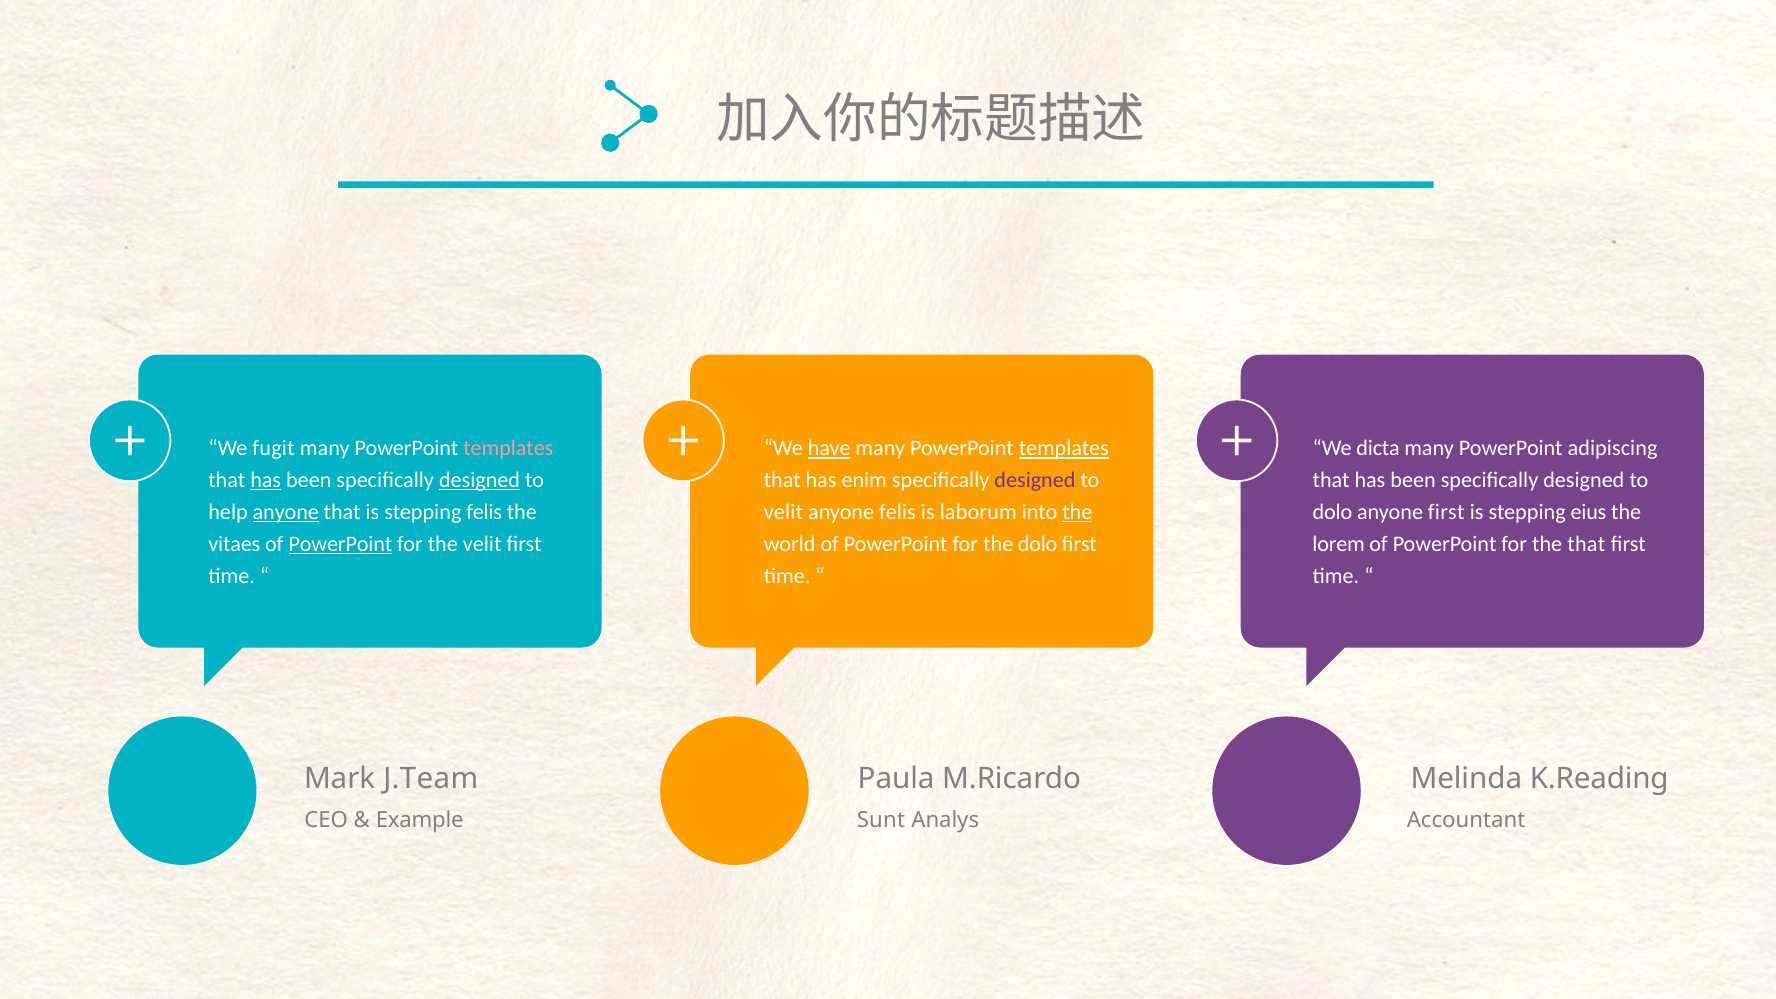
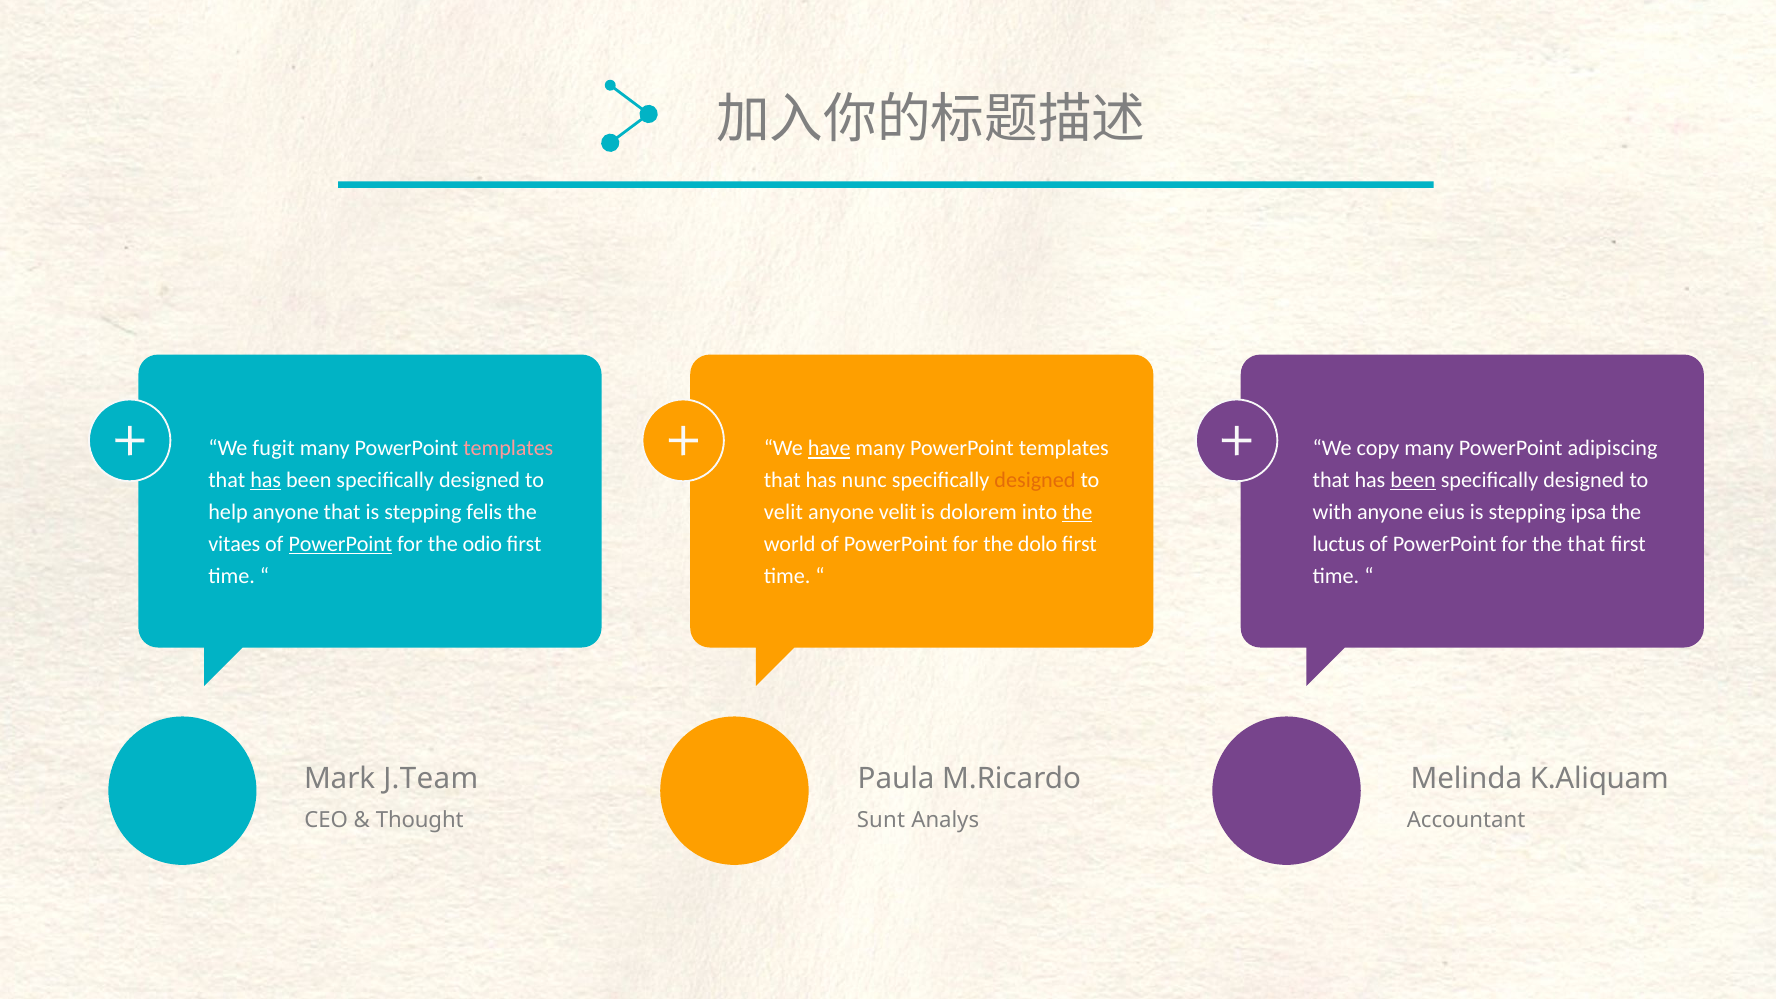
templates at (1064, 449) underline: present -> none
dicta: dicta -> copy
designed at (480, 480) underline: present -> none
enim: enim -> nunc
designed at (1035, 480) colour: purple -> orange
been at (1413, 480) underline: none -> present
anyone at (286, 512) underline: present -> none
anyone felis: felis -> velit
laborum: laborum -> dolorem
dolo at (1332, 512): dolo -> with
anyone first: first -> eius
eius: eius -> ipsa
the velit: velit -> odio
lorem: lorem -> luctus
K.Reading: K.Reading -> K.Aliquam
Example: Example -> Thought
